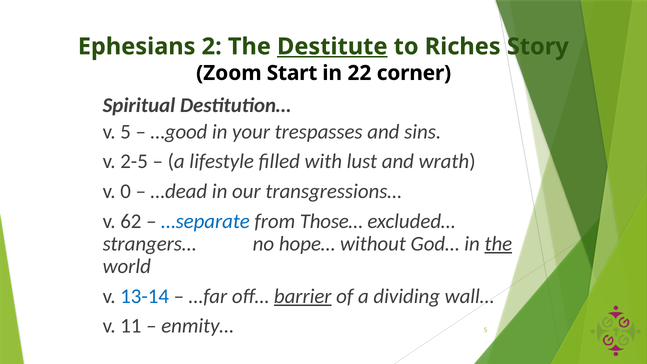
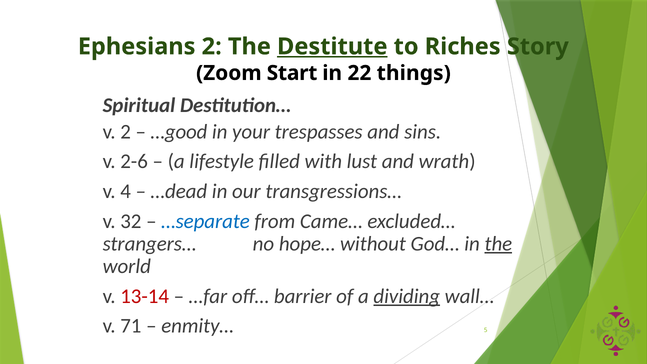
corner: corner -> things
v 5: 5 -> 2
2-5: 2-5 -> 2-6
0: 0 -> 4
62: 62 -> 32
Those…: Those… -> Came…
13-14 colour: blue -> red
barrier underline: present -> none
dividing underline: none -> present
11: 11 -> 71
